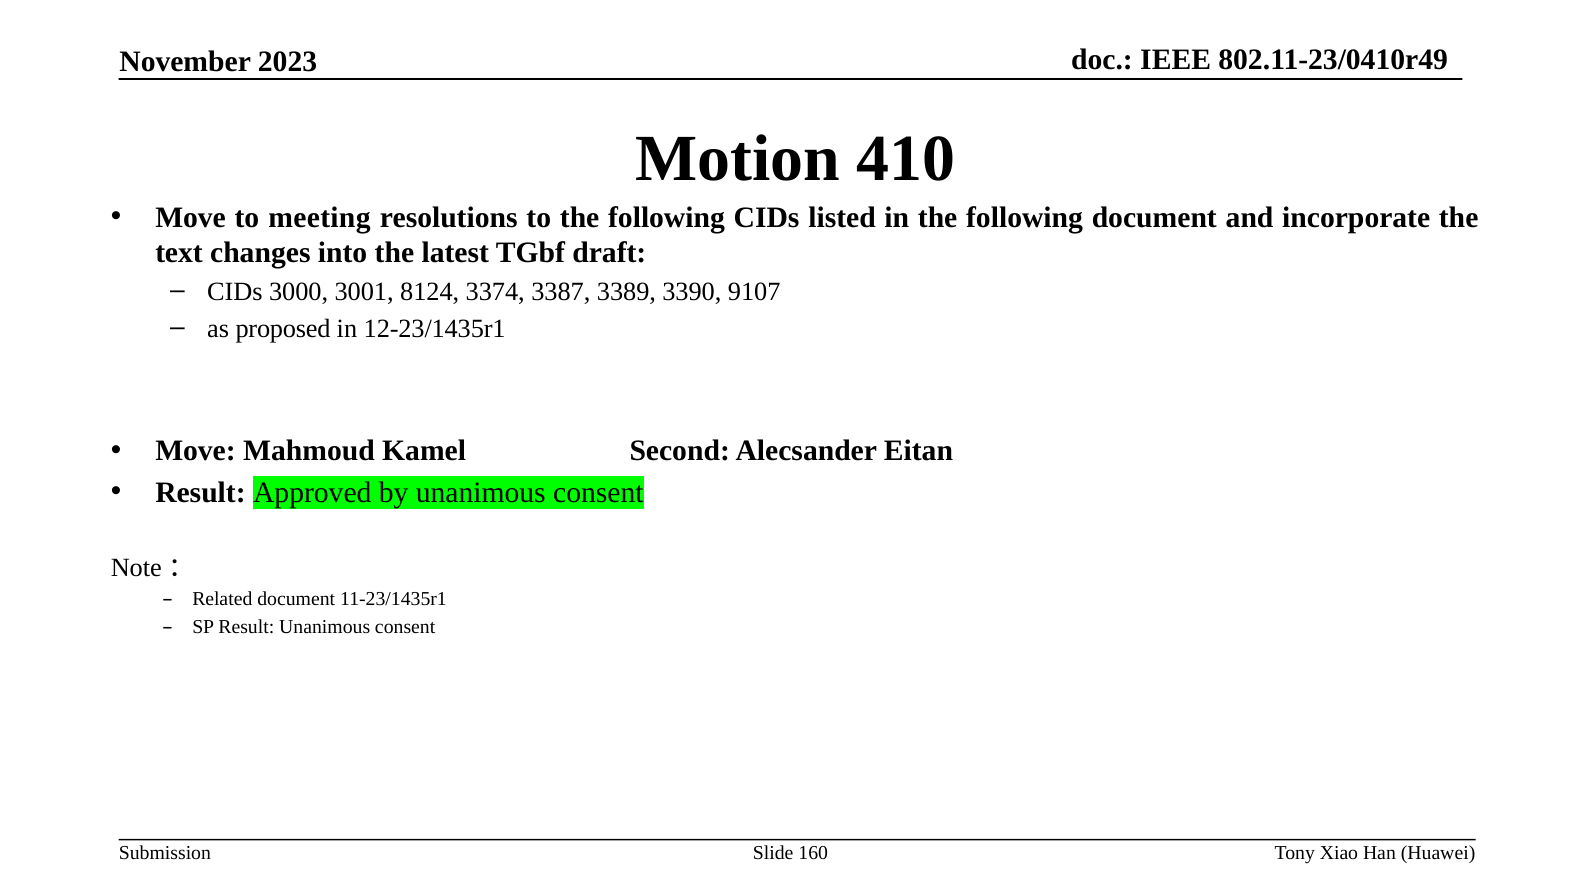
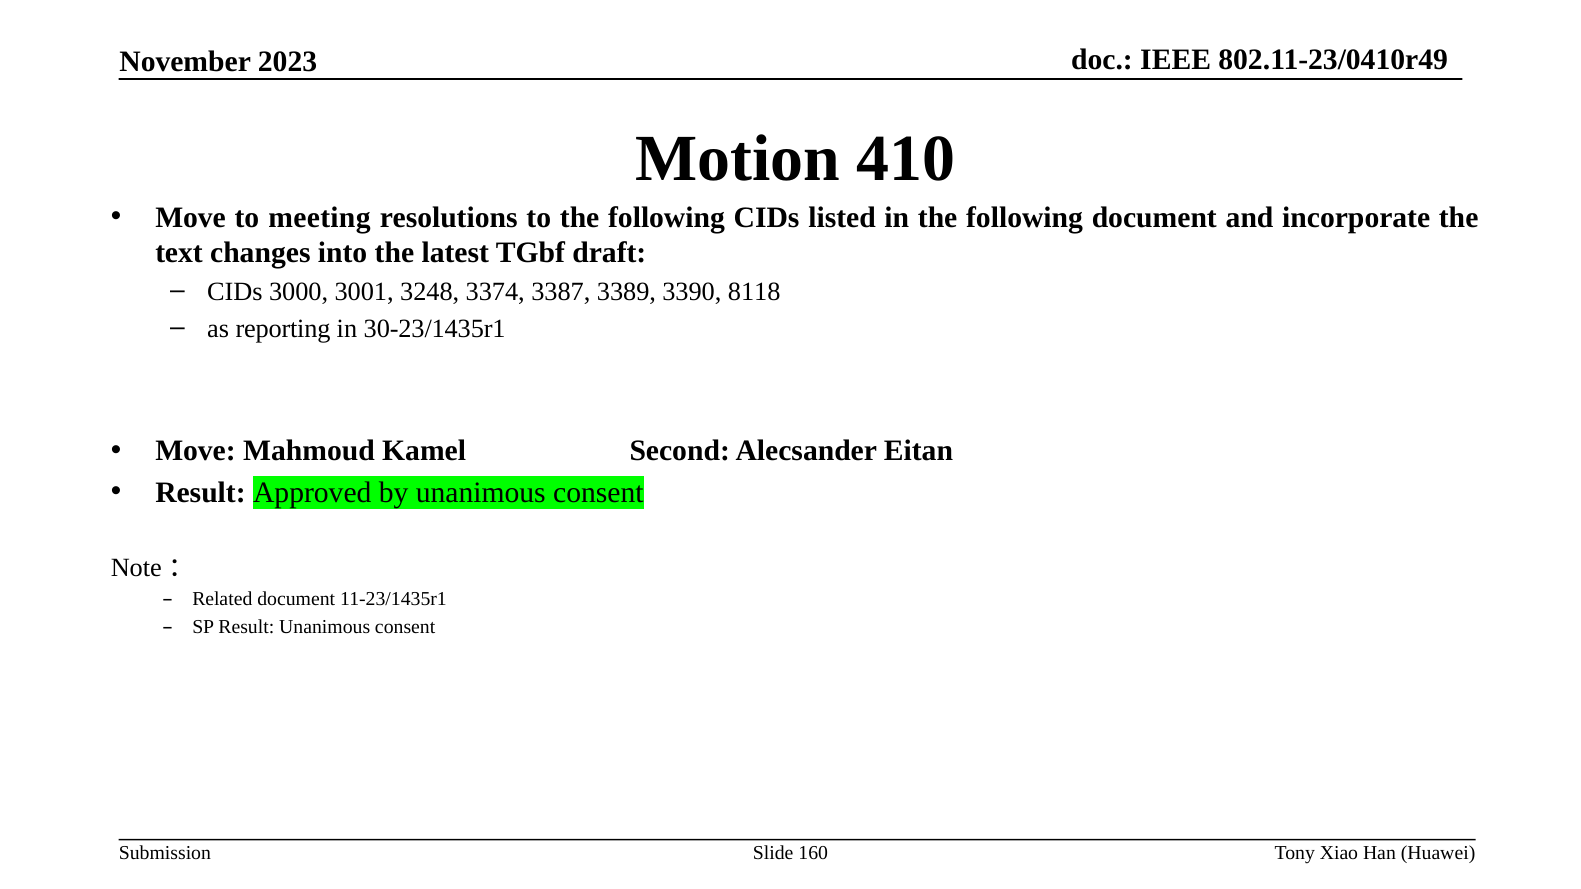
8124: 8124 -> 3248
9107: 9107 -> 8118
proposed: proposed -> reporting
12-23/1435r1: 12-23/1435r1 -> 30-23/1435r1
